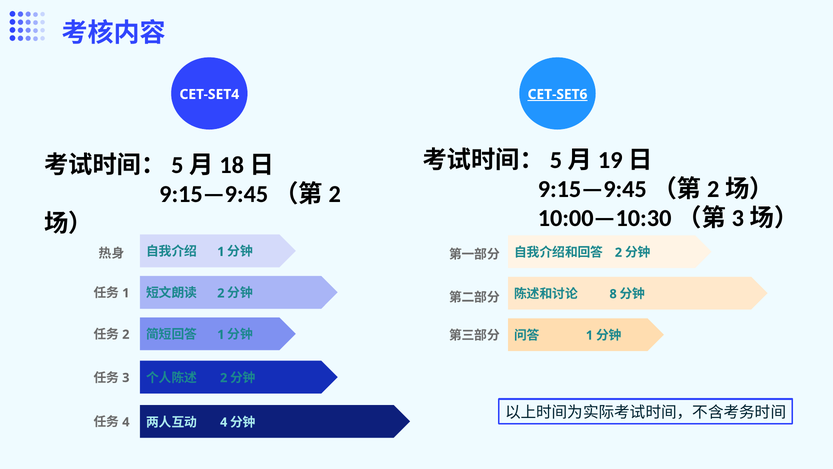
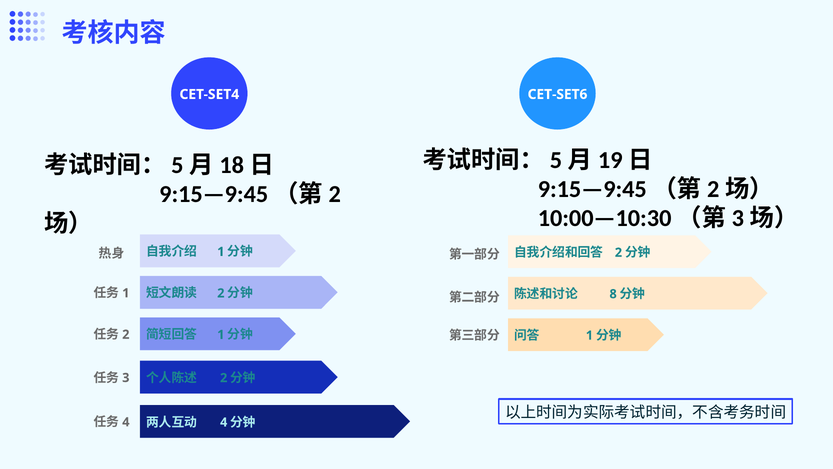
CET-SET6 underline: present -> none
